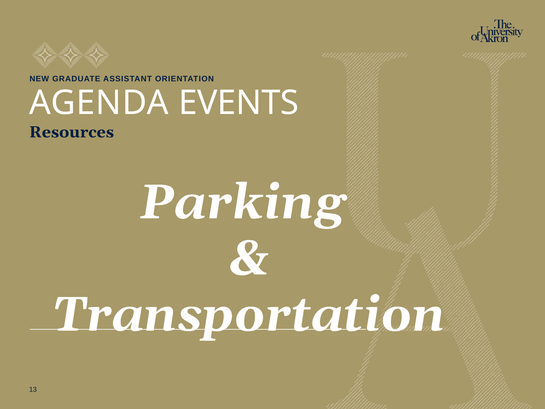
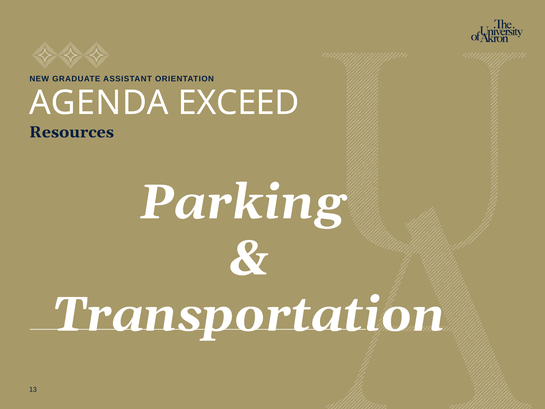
EVENTS: EVENTS -> EXCEED
